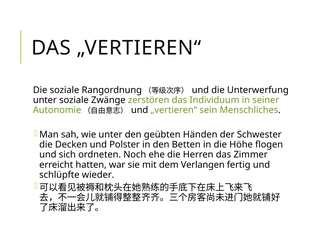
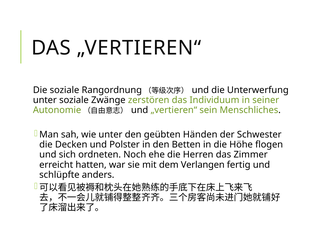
wieder: wieder -> anders
